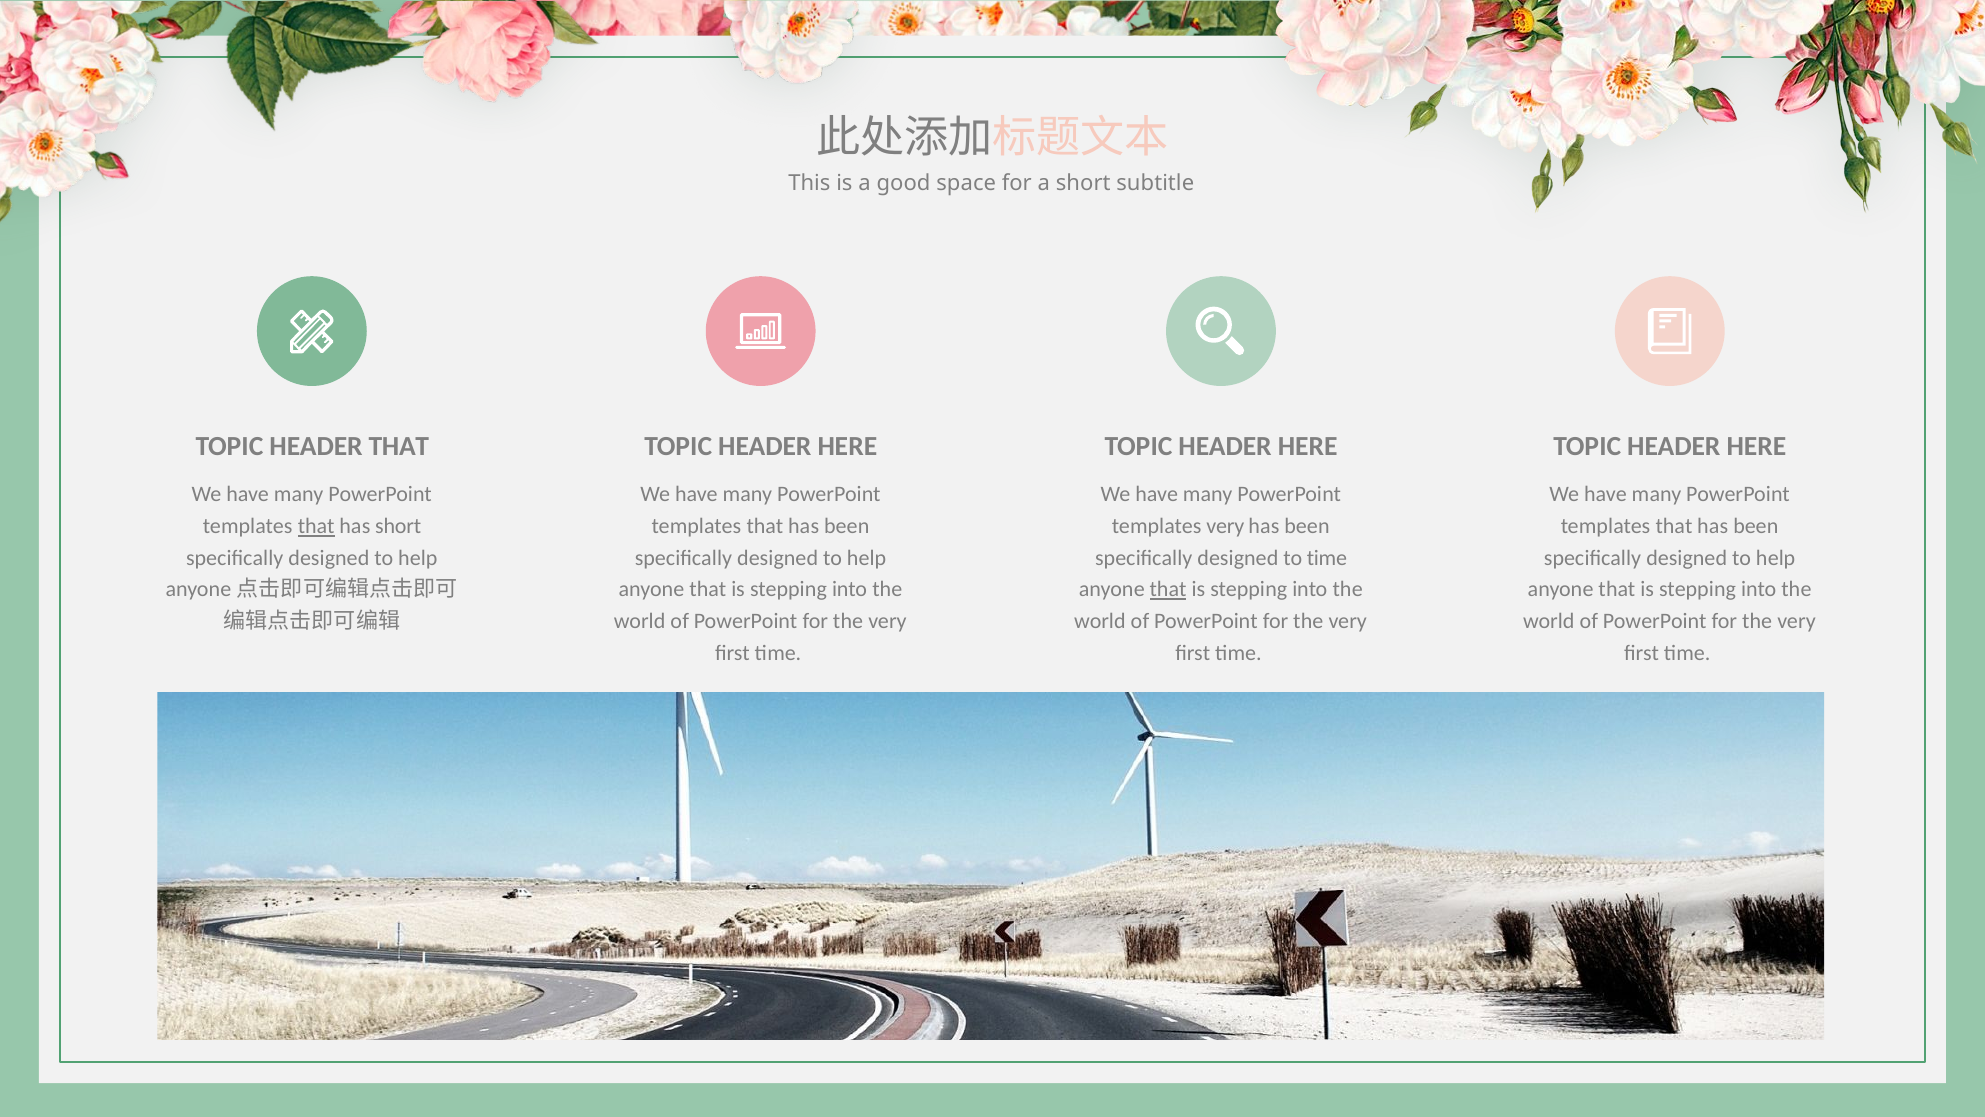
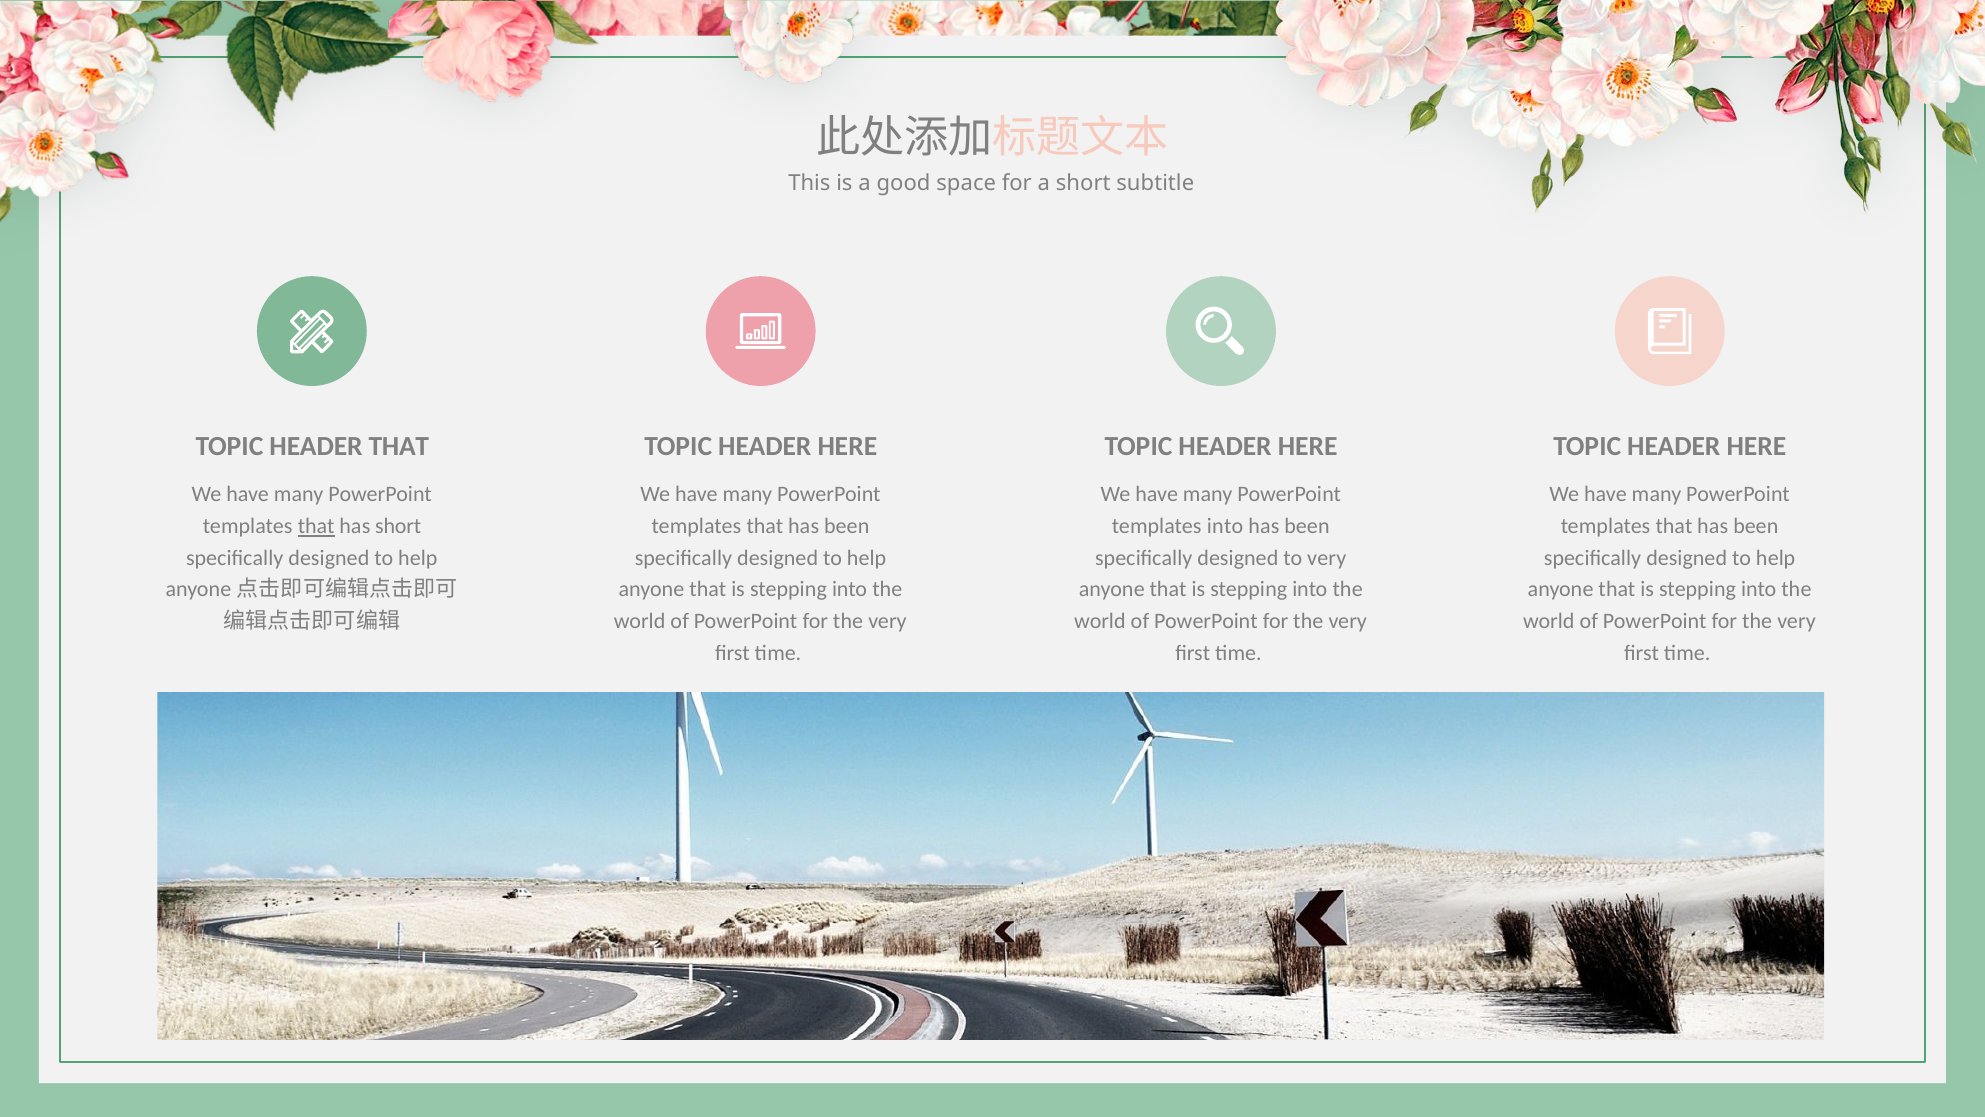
templates very: very -> into
to time: time -> very
that at (1168, 589) underline: present -> none
